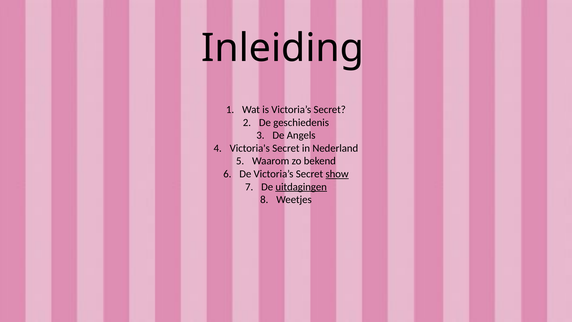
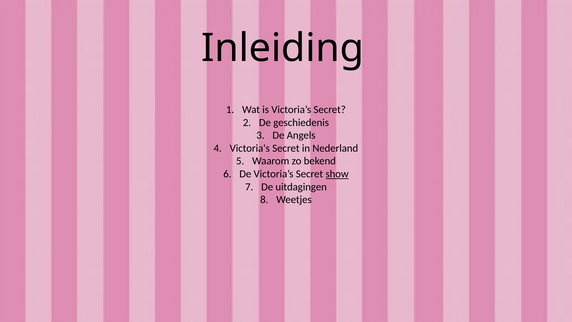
uitdagingen underline: present -> none
